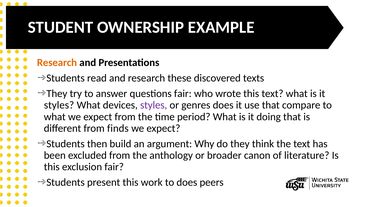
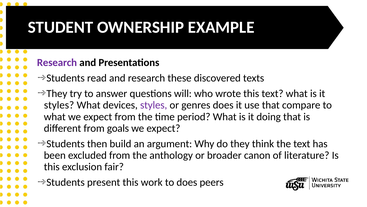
Research at (57, 63) colour: orange -> purple
questions fair: fair -> will
finds: finds -> goals
